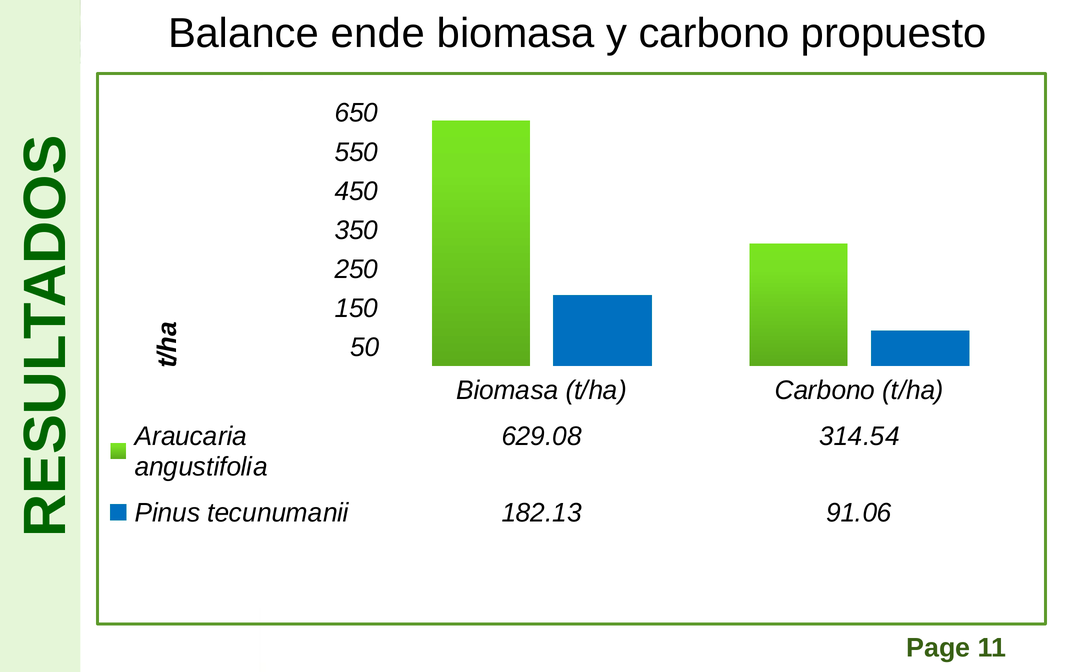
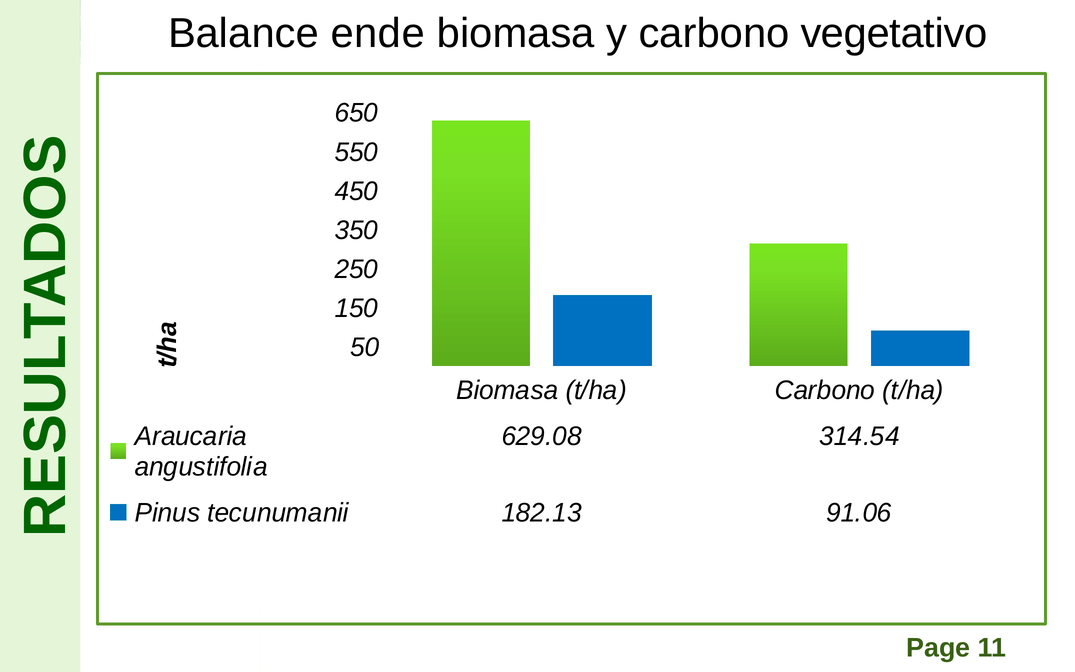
propuesto: propuesto -> vegetativo
